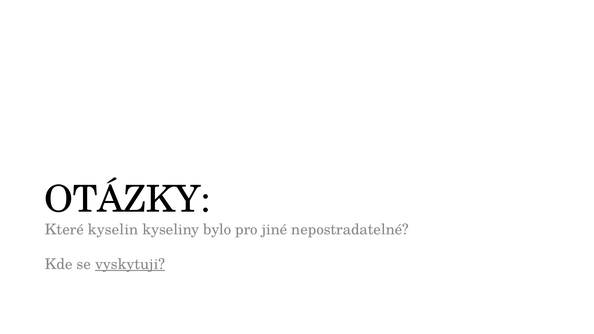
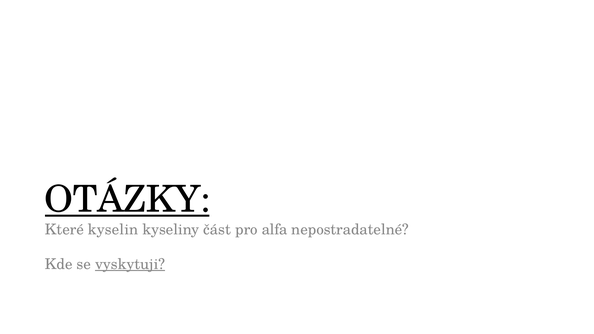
OTÁZKY underline: none -> present
bylo: bylo -> část
jiné: jiné -> alfa
